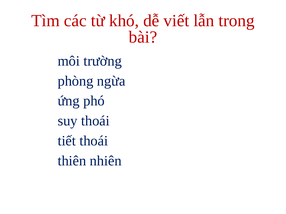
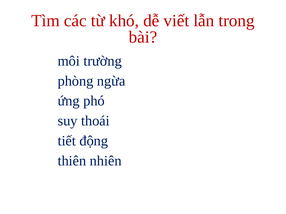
tiết thoái: thoái -> động
